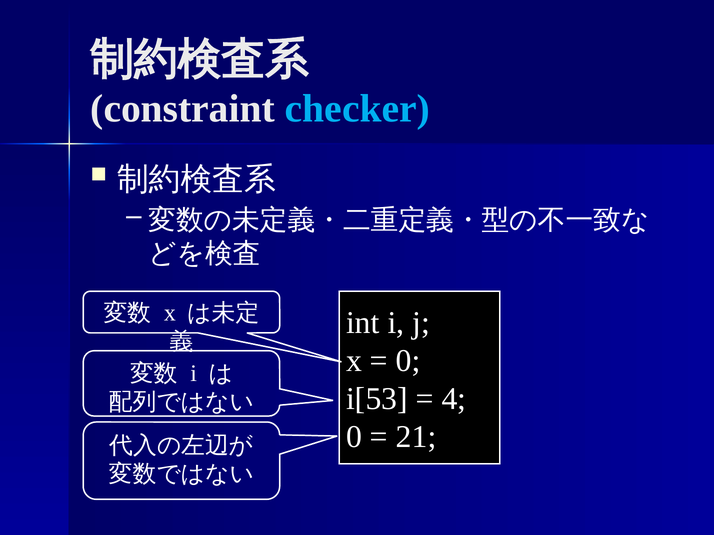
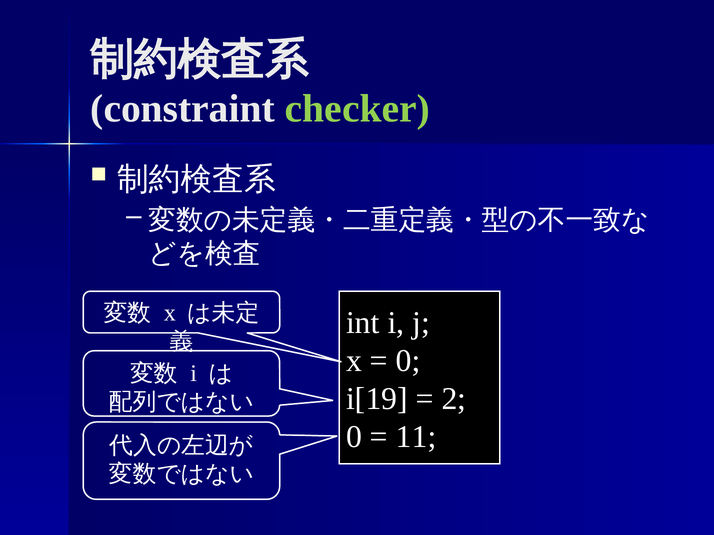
checker colour: light blue -> light green
i[53: i[53 -> i[19
4: 4 -> 2
21: 21 -> 11
